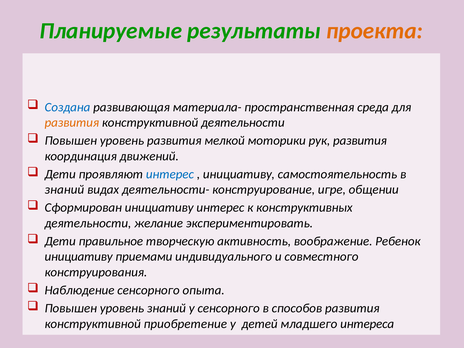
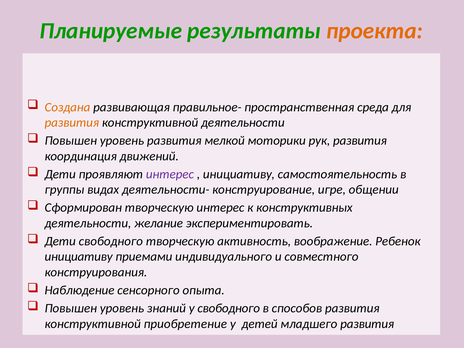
Создана colour: blue -> orange
материала-: материала- -> правильное-
интерес at (170, 174) colour: blue -> purple
знаний at (64, 190): знаний -> группы
Сформирован инициативу: инициативу -> творческую
Дети правильное: правильное -> свободного
у сенсорного: сенсорного -> свободного
младшего интереса: интереса -> развития
